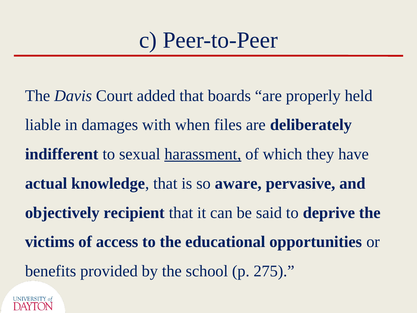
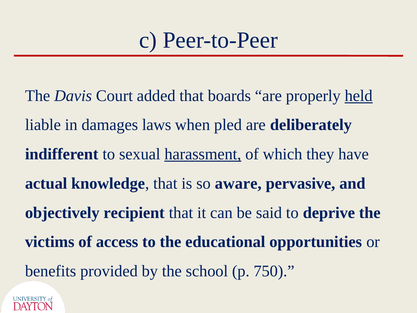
held underline: none -> present
with: with -> laws
files: files -> pled
275: 275 -> 750
